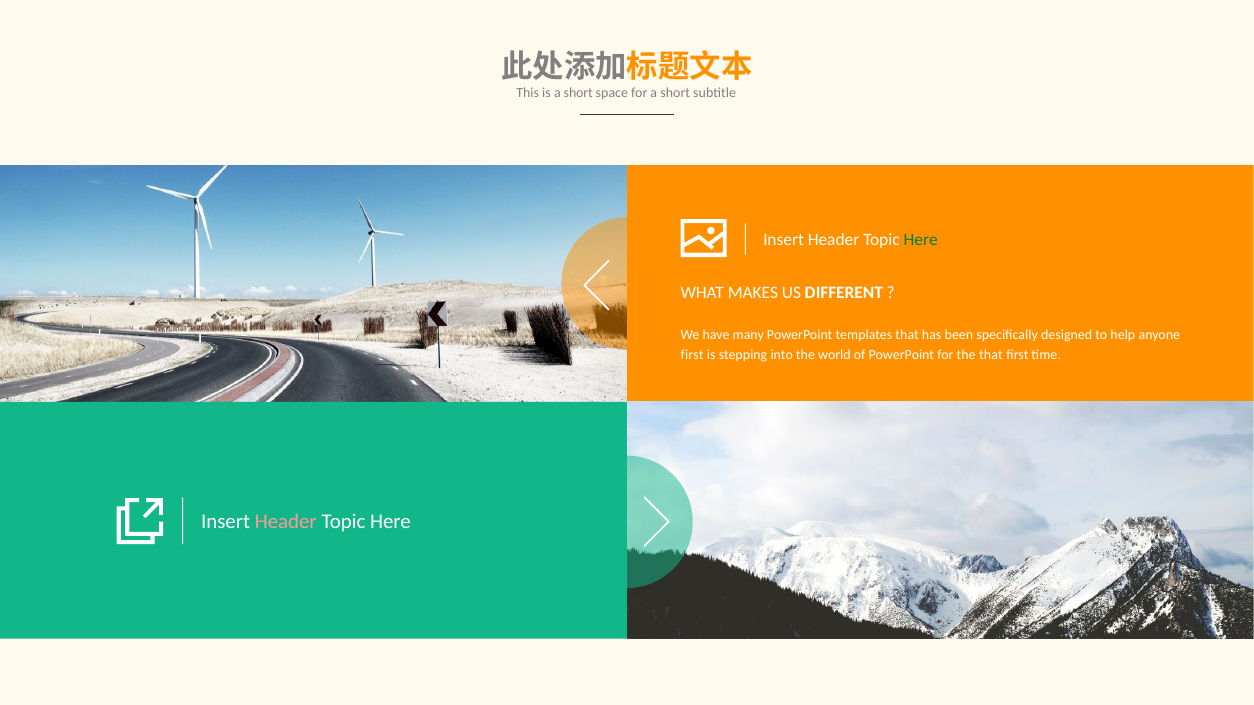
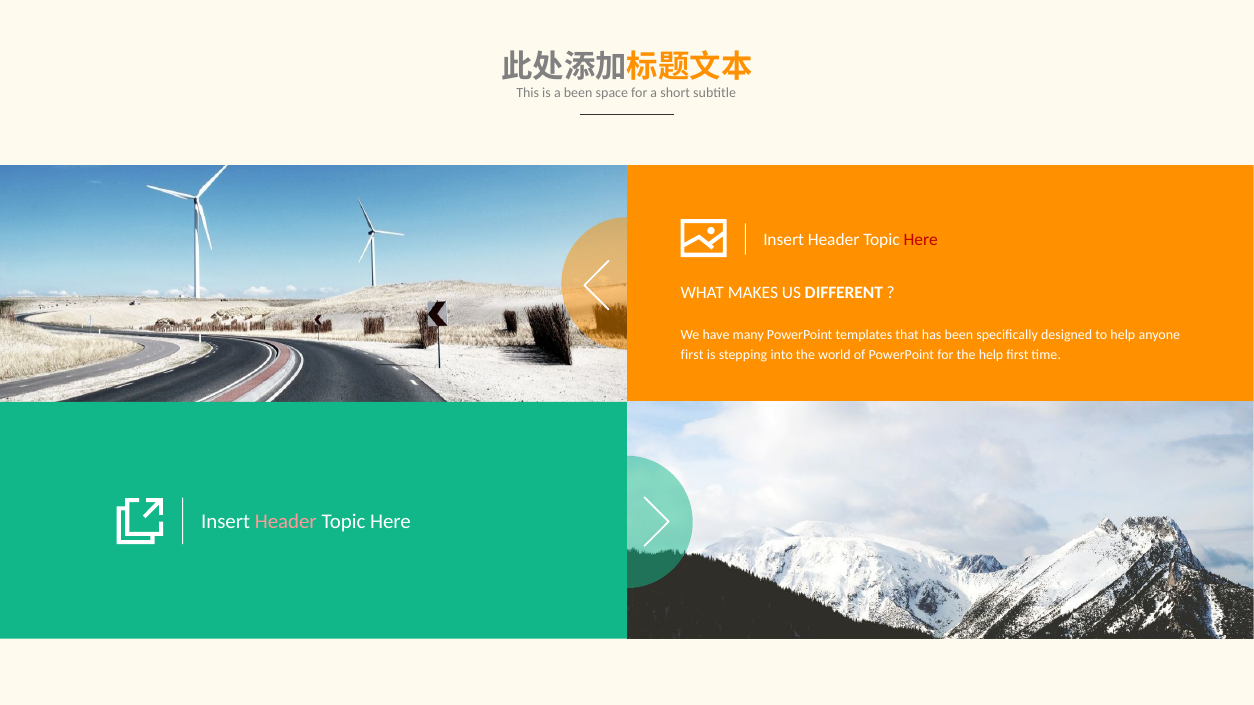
is a short: short -> been
Here at (921, 240) colour: green -> red
the that: that -> help
